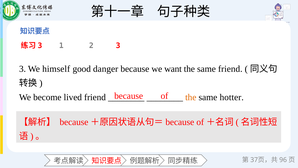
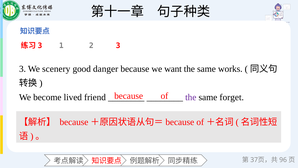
himself: himself -> scenery
same friend: friend -> works
the at (191, 97) colour: orange -> purple
hotter: hotter -> forget
